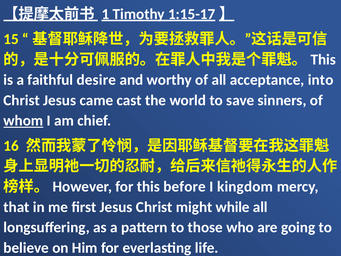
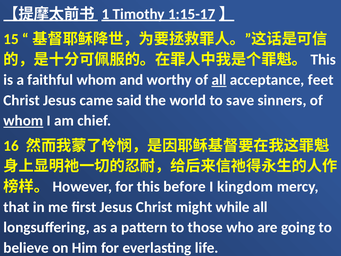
faithful desire: desire -> whom
all at (219, 80) underline: none -> present
into: into -> feet
cast: cast -> said
